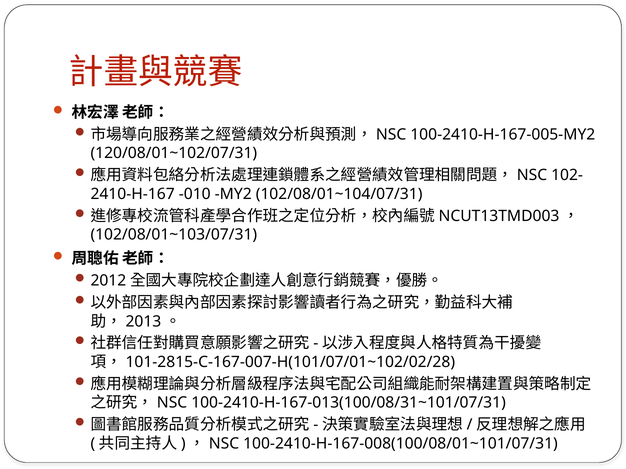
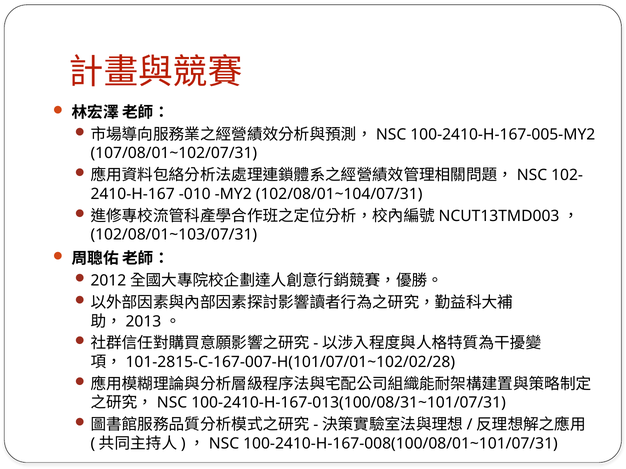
120/08/01~102/07/31: 120/08/01~102/07/31 -> 107/08/01~102/07/31
